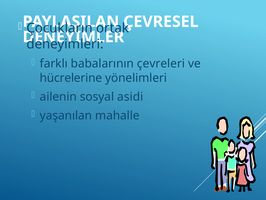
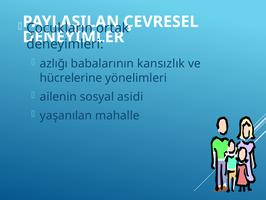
farklı: farklı -> azlığı
çevreleri: çevreleri -> kansızlık
